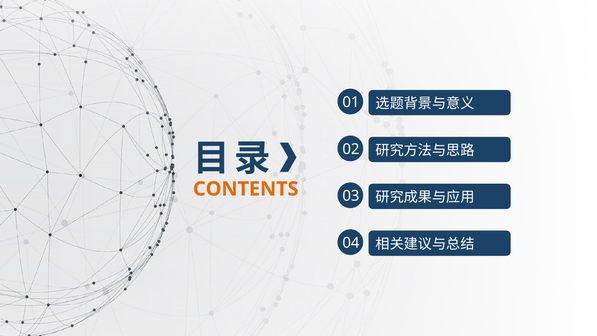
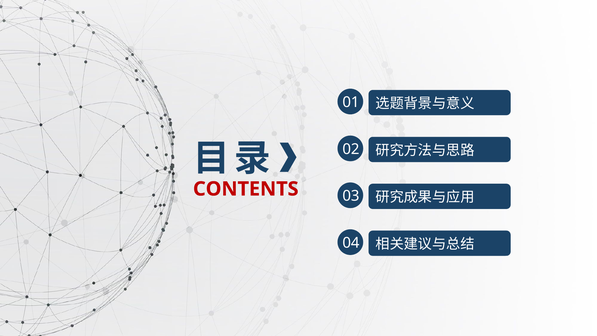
CONTENTS colour: orange -> red
